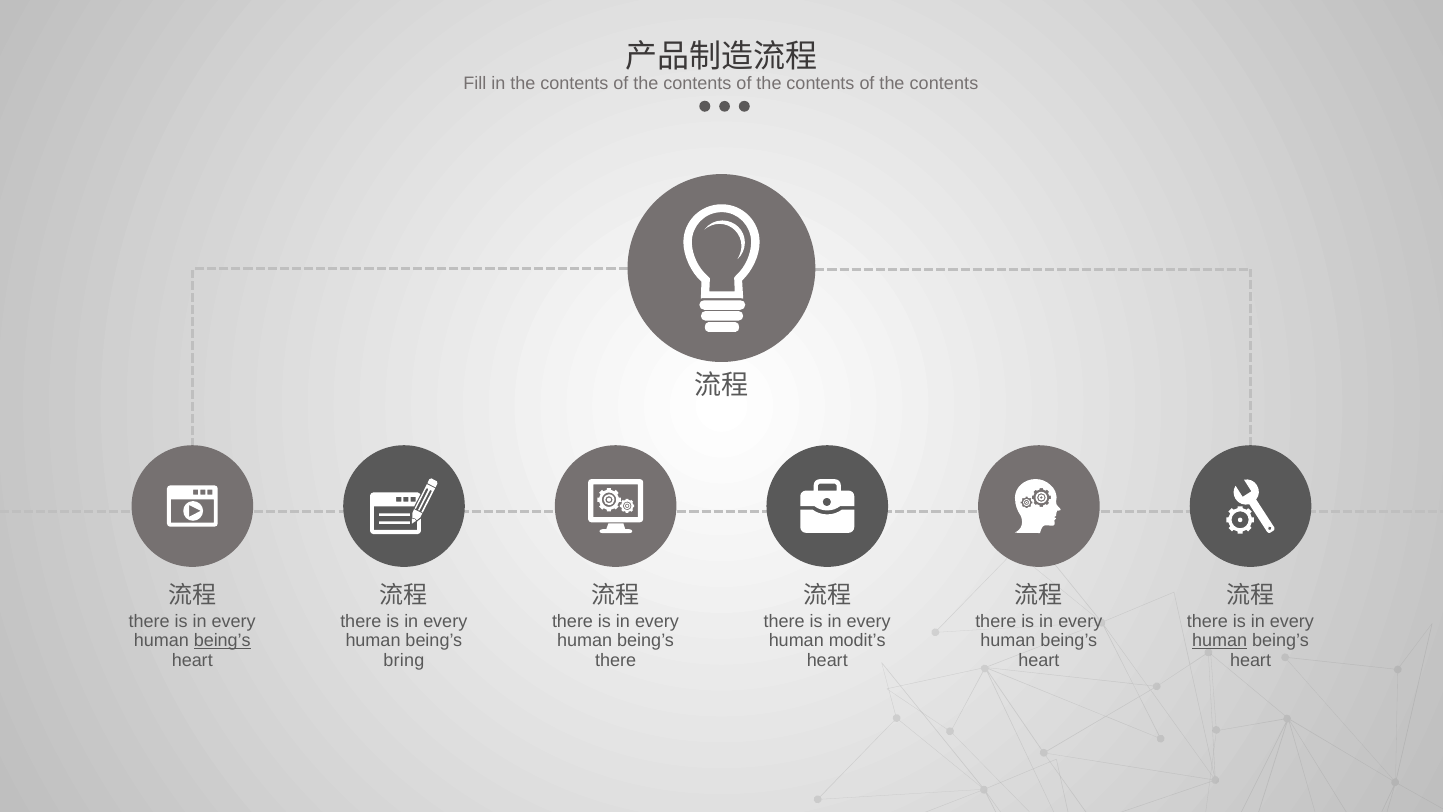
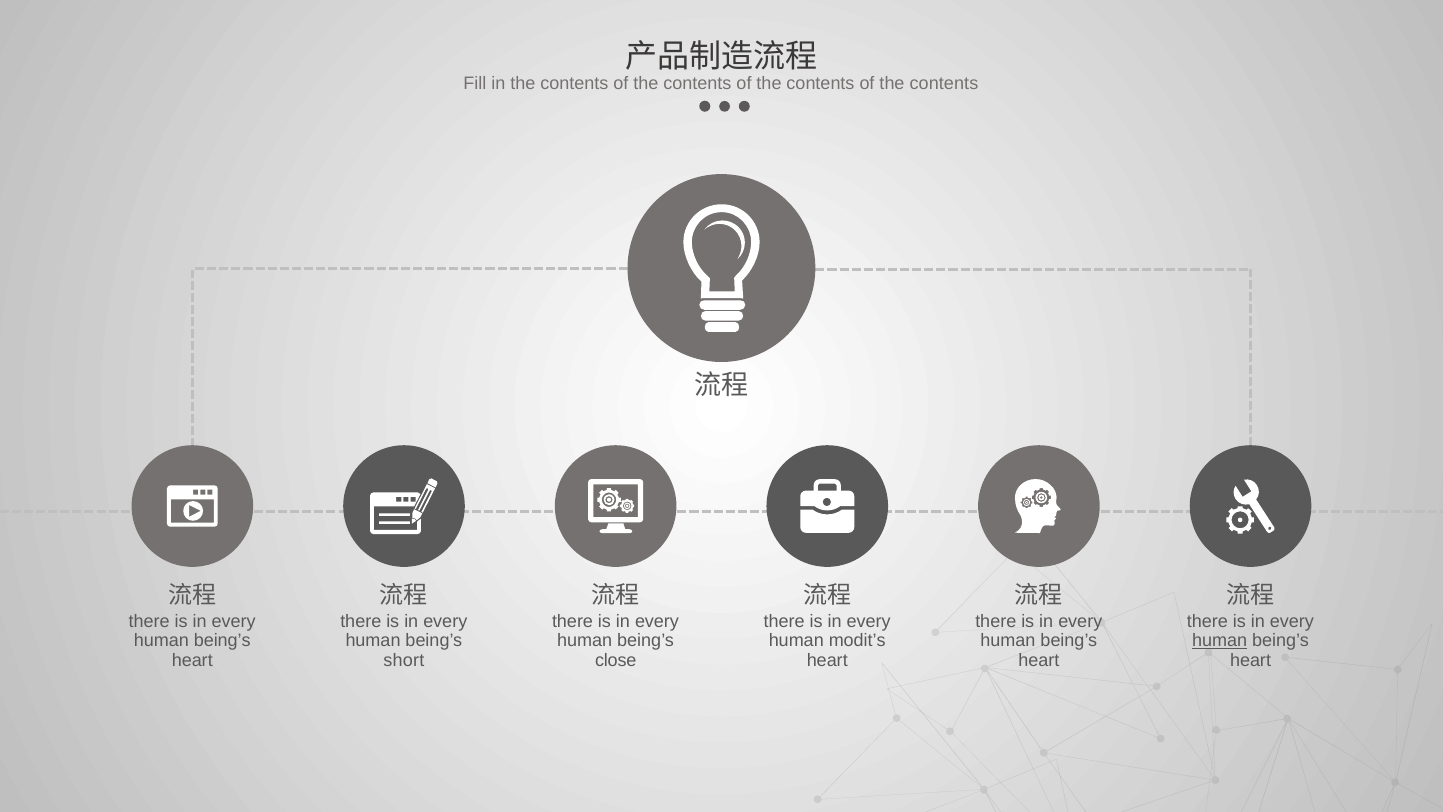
being’s at (222, 641) underline: present -> none
bring: bring -> short
there at (616, 660): there -> close
